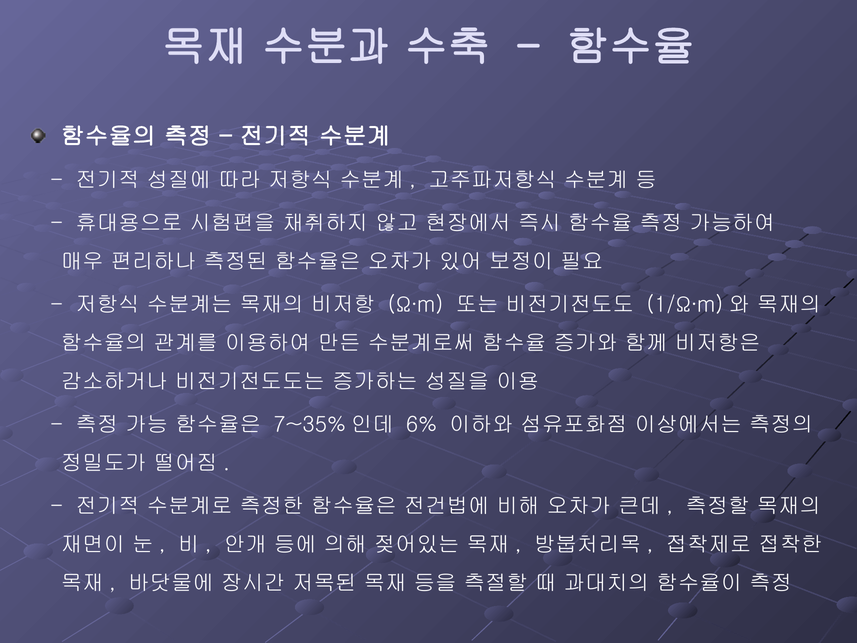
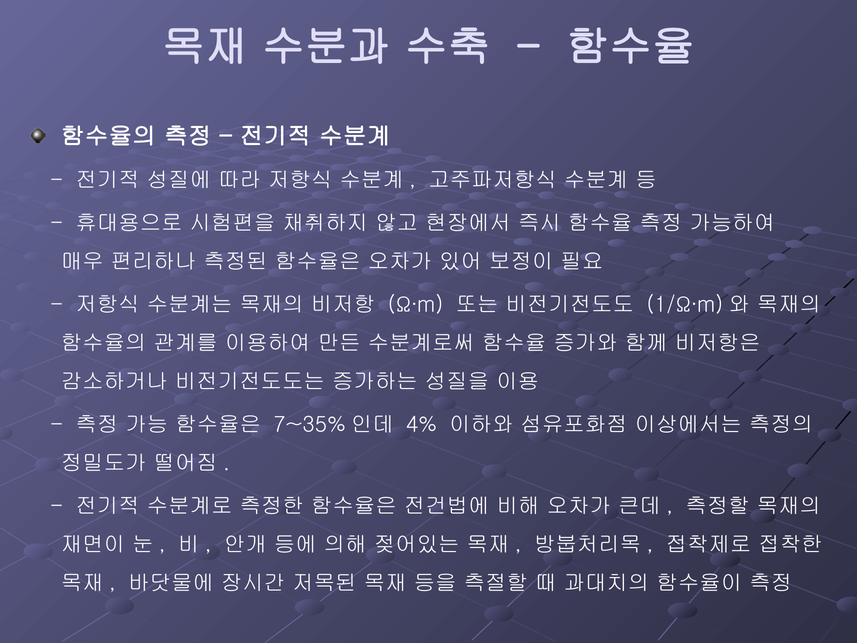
6%: 6% -> 4%
